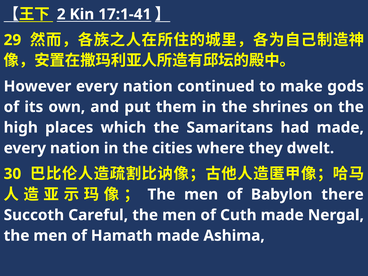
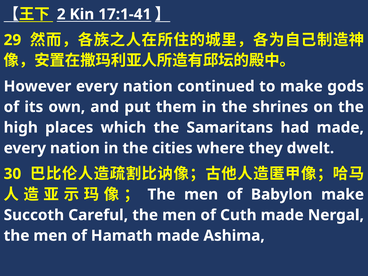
Babylon there: there -> make
